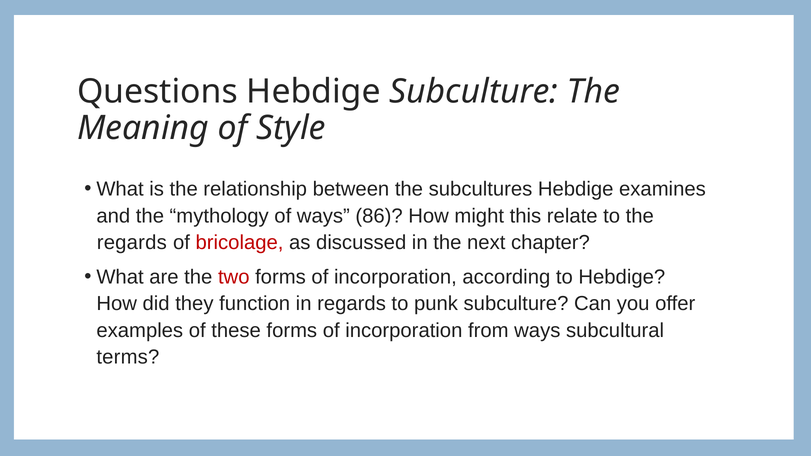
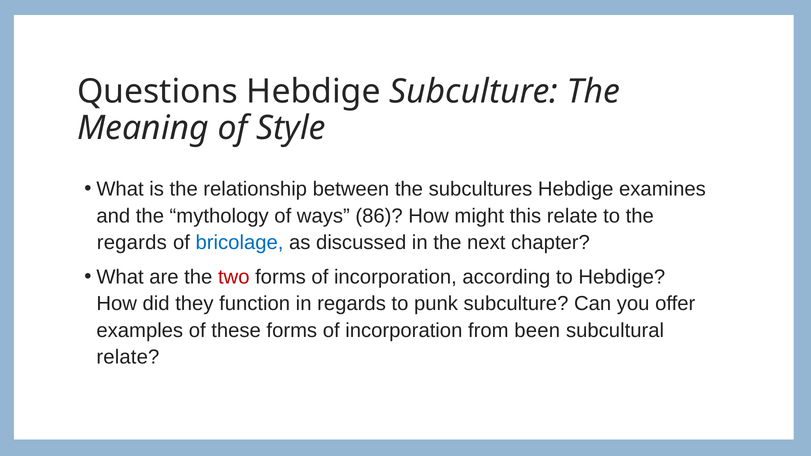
bricolage colour: red -> blue
from ways: ways -> been
terms at (128, 357): terms -> relate
